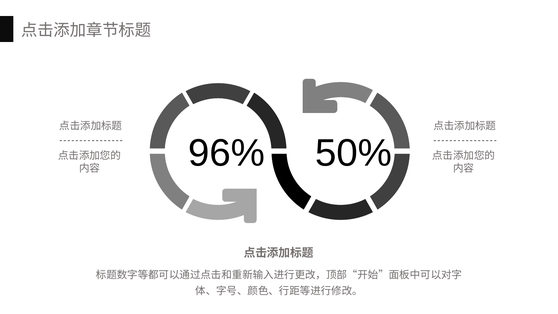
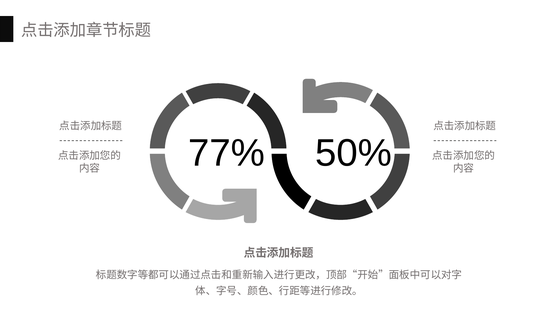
96%: 96% -> 77%
